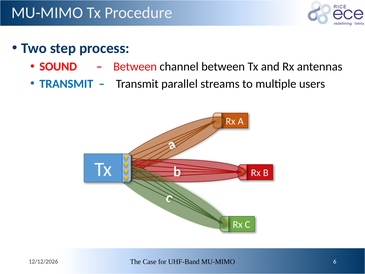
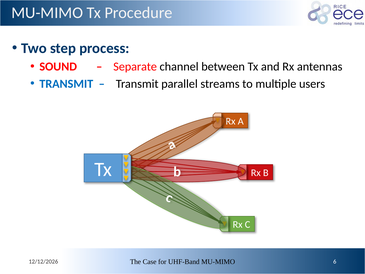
Between at (135, 67): Between -> Separate
